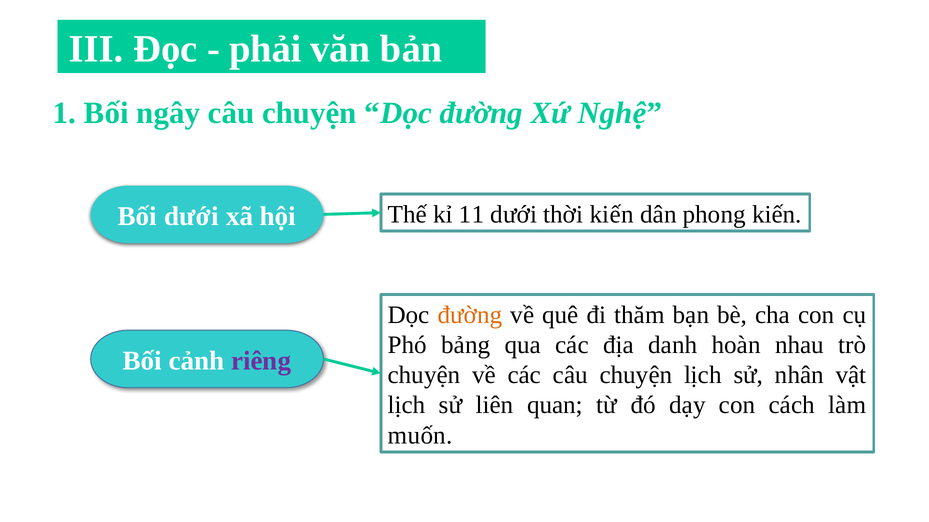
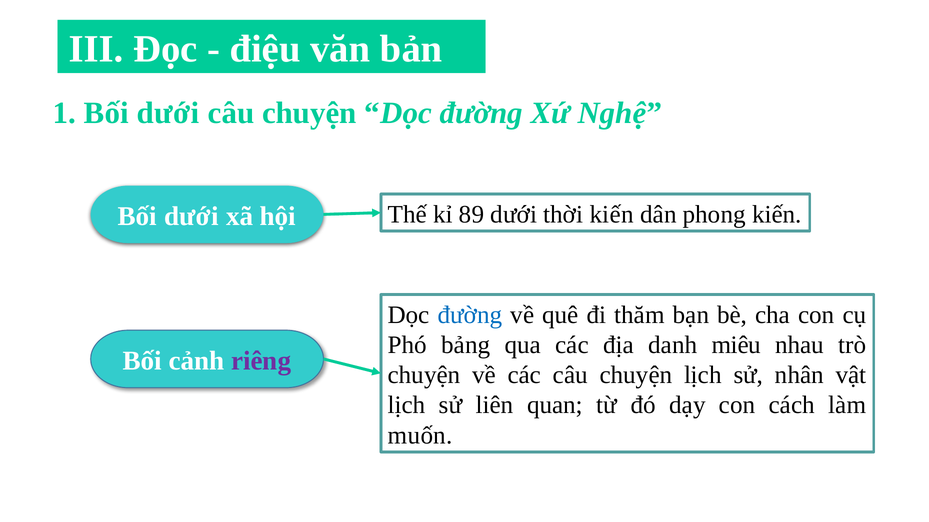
phải: phải -> điệu
1 Bối ngây: ngây -> dưới
11: 11 -> 89
đường at (470, 315) colour: orange -> blue
hoàn: hoàn -> miêu
